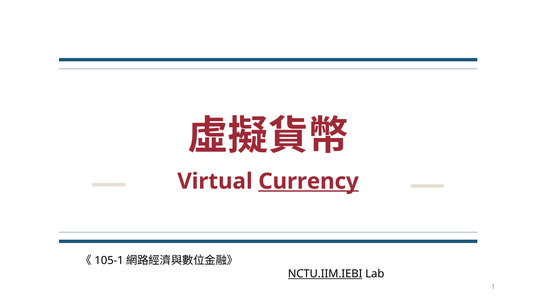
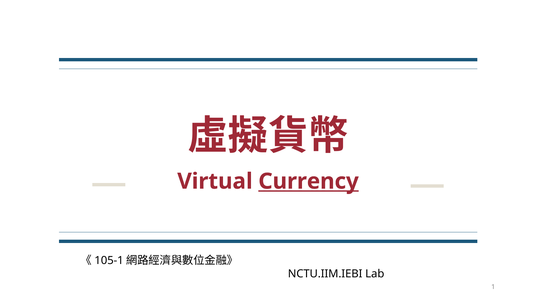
NCTU.IIM.IEBI underline: present -> none
